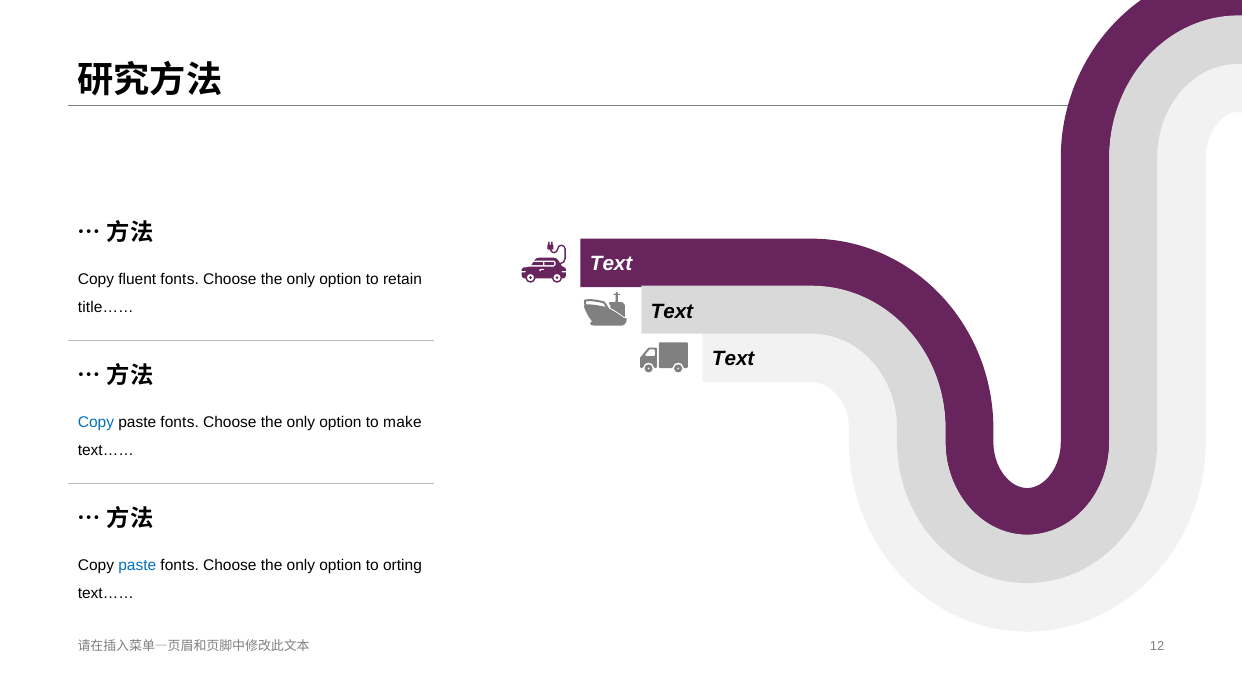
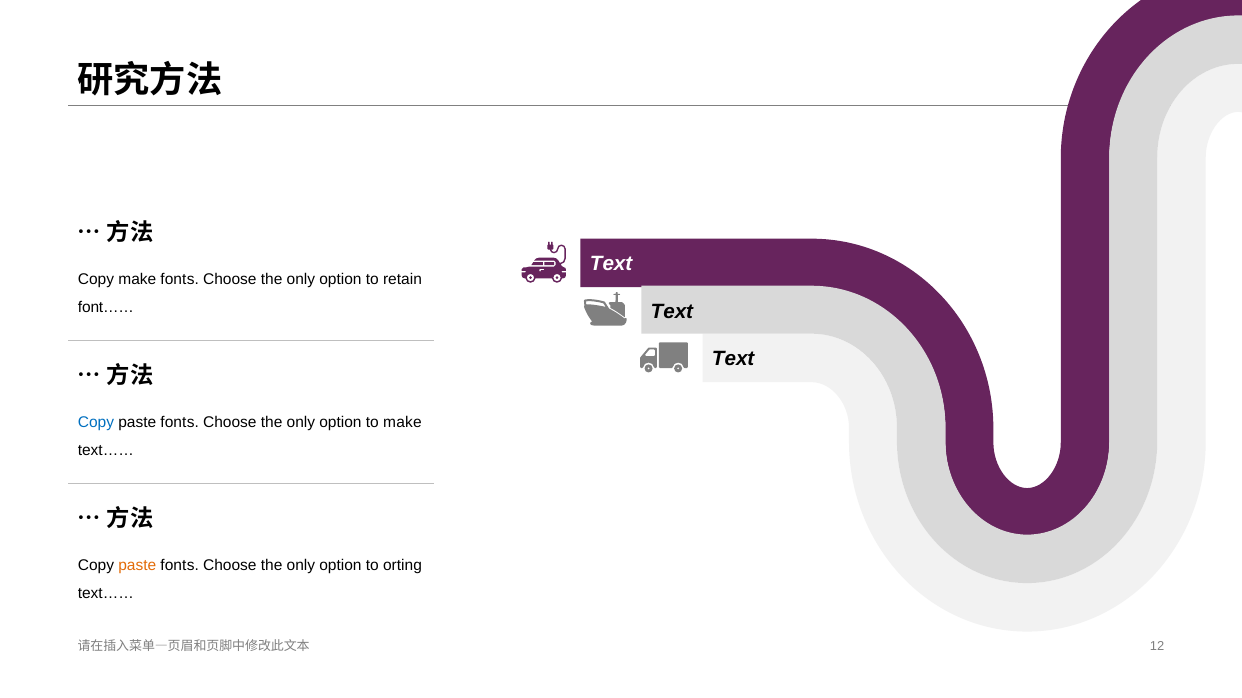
Copy fluent: fluent -> make
title……: title…… -> font……
paste at (137, 566) colour: blue -> orange
